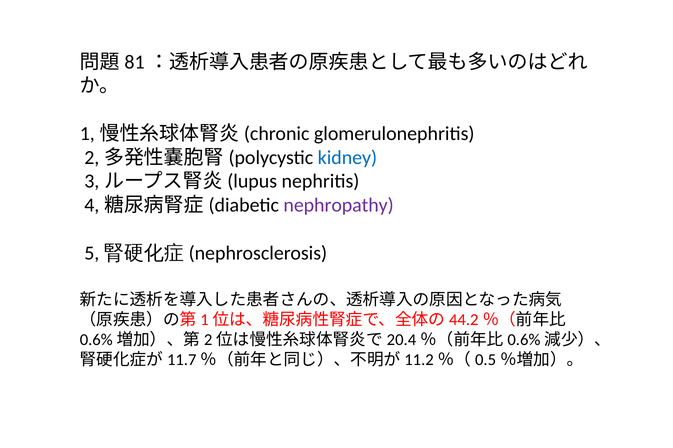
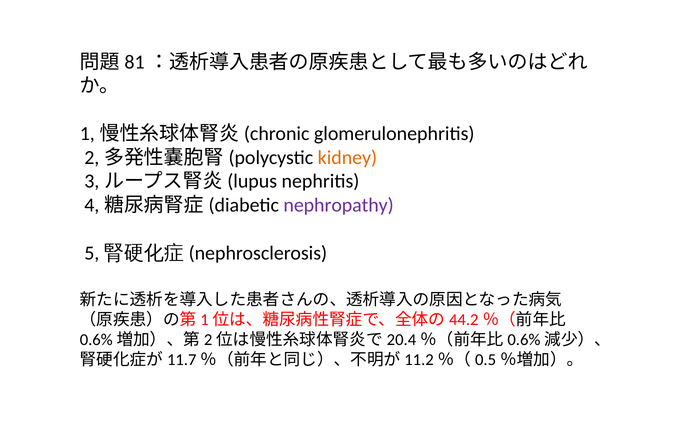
kidney colour: blue -> orange
